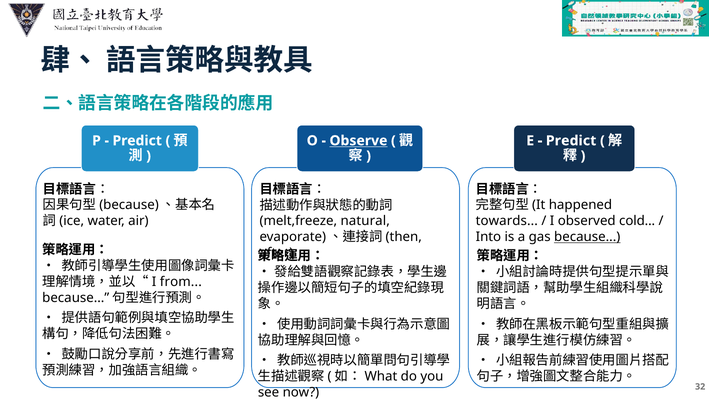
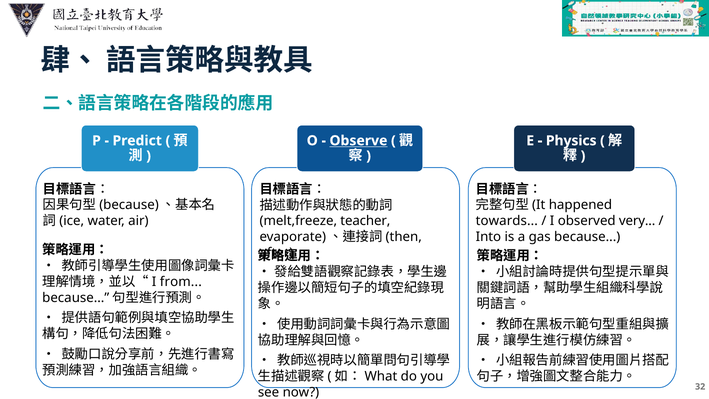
Predict at (571, 141): Predict -> Physics
cold: cold -> very
natural: natural -> teacher
because underline: present -> none
